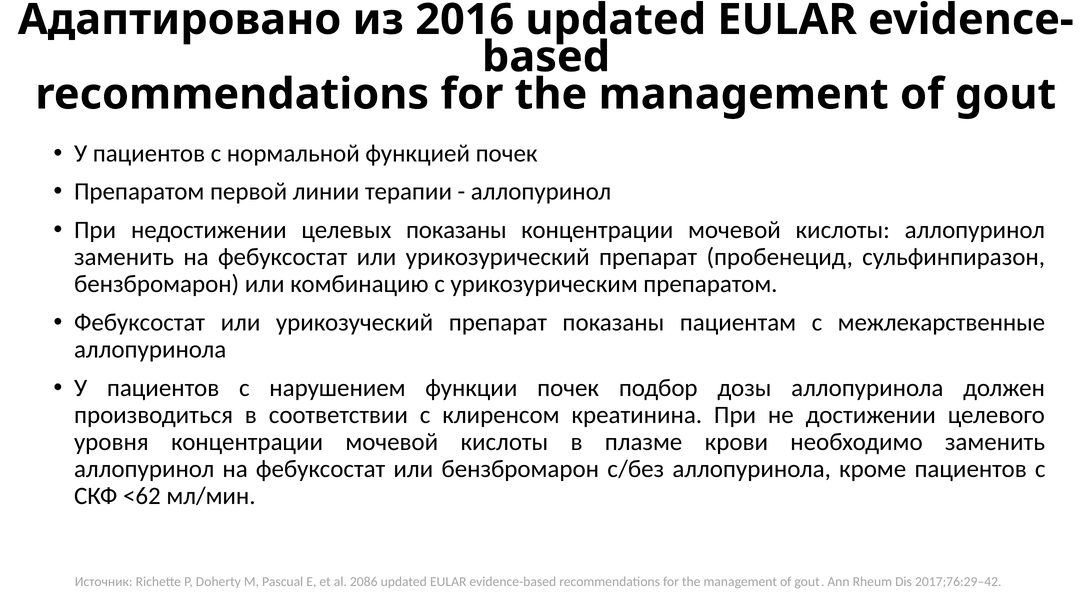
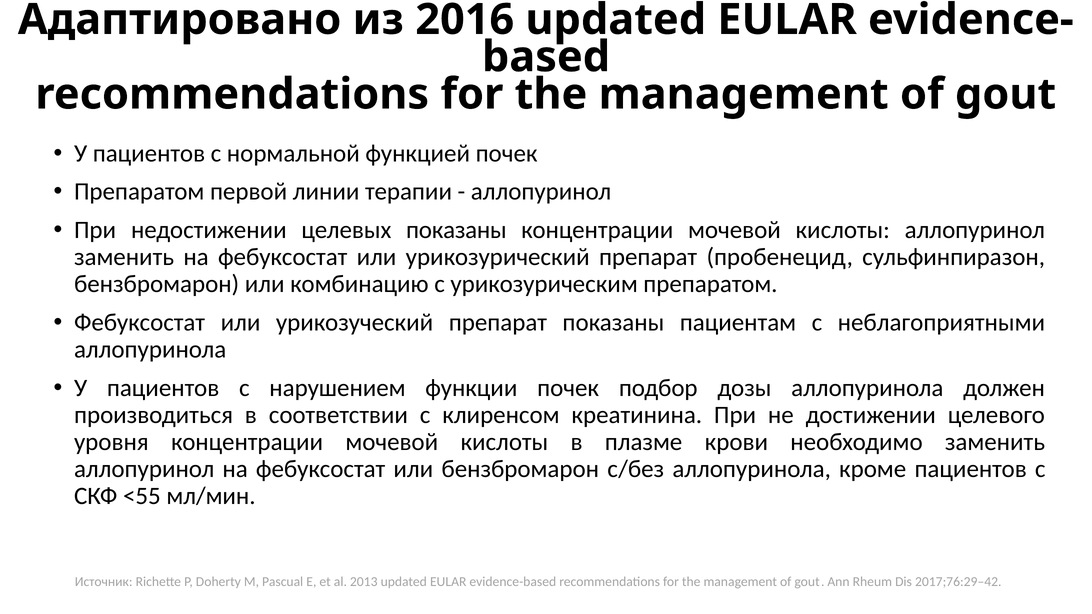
межлекарственные: межлекарственные -> неблагоприятными
<62: <62 -> <55
2086: 2086 -> 2013
